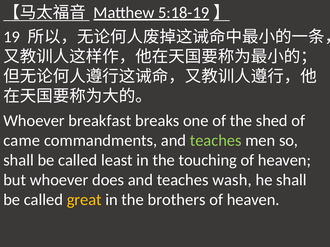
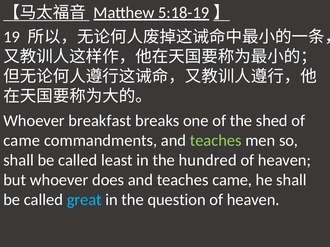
touching: touching -> hundred
teaches wash: wash -> came
great colour: yellow -> light blue
brothers: brothers -> question
